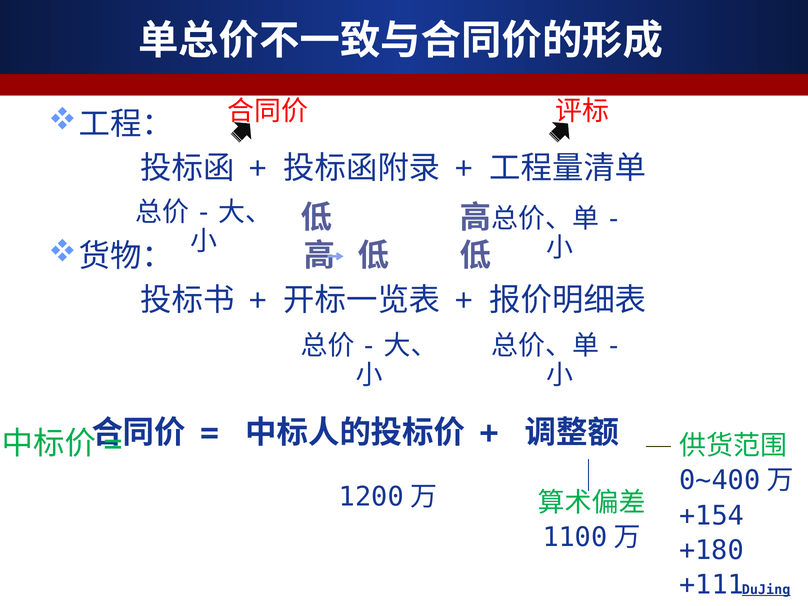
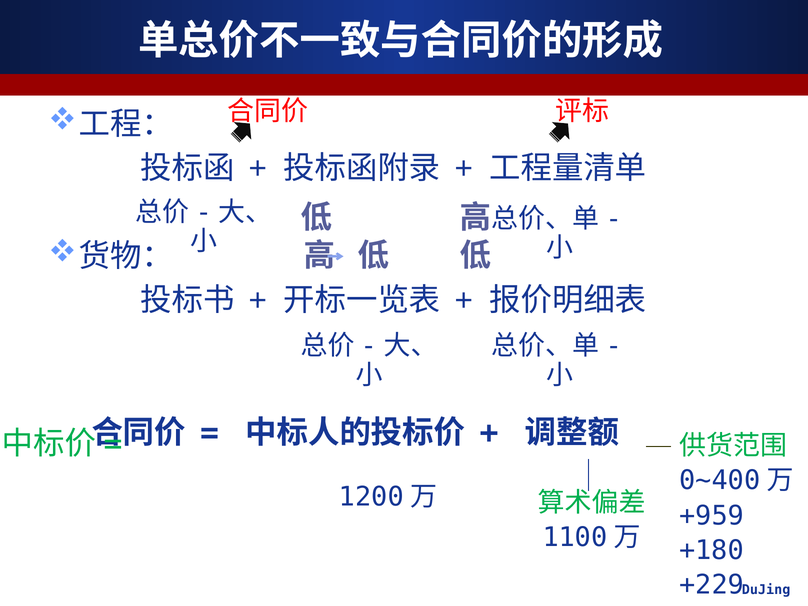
+154: +154 -> +959
+111: +111 -> +229
DuJing underline: present -> none
